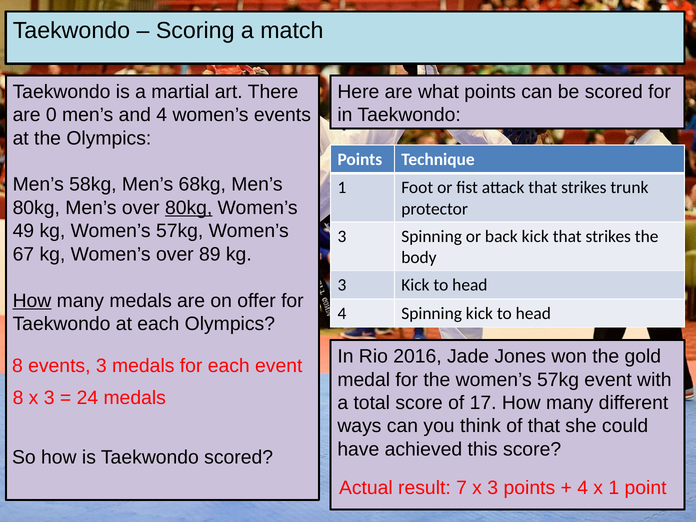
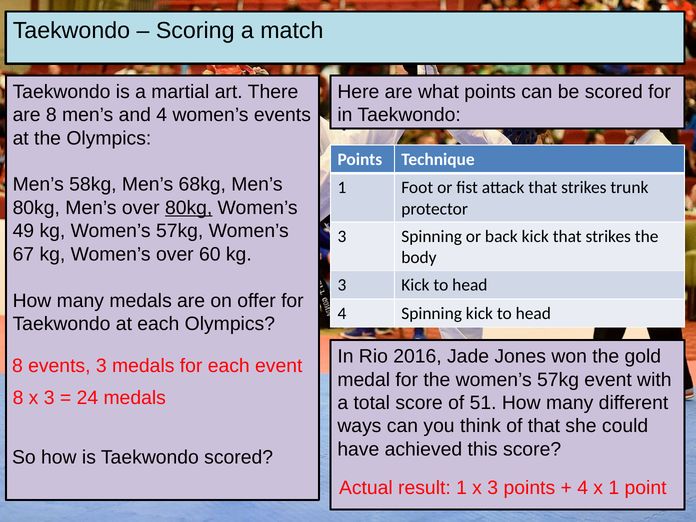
are 0: 0 -> 8
89: 89 -> 60
How at (32, 301) underline: present -> none
17: 17 -> 51
result 7: 7 -> 1
